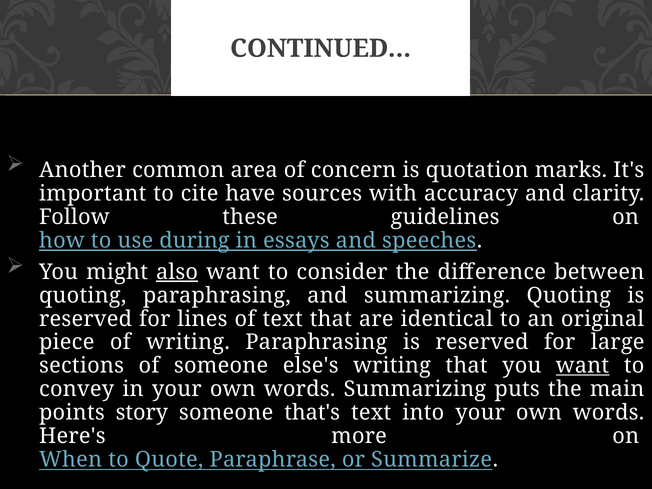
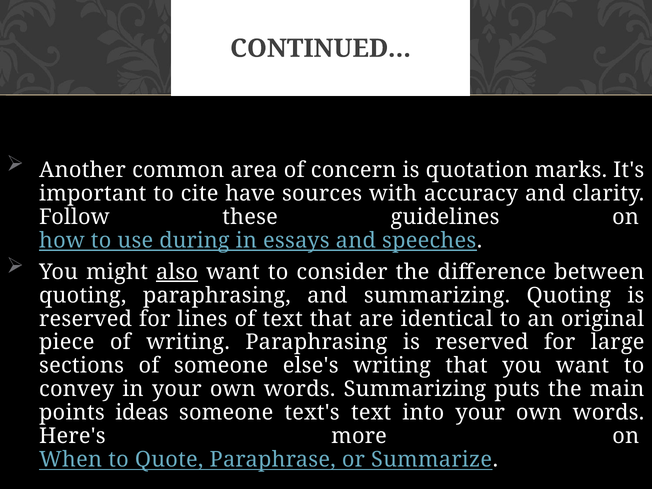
want at (582, 366) underline: present -> none
story: story -> ideas
that's: that's -> text's
